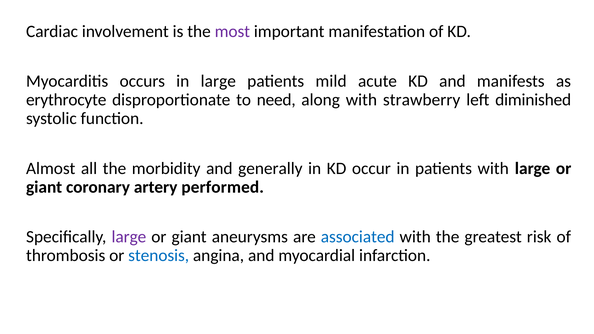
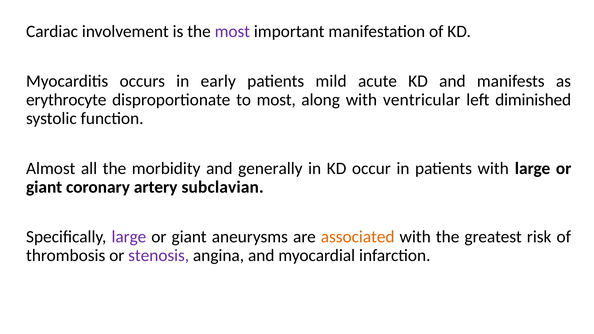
in large: large -> early
to need: need -> most
strawberry: strawberry -> ventricular
performed: performed -> subclavian
associated colour: blue -> orange
stenosis colour: blue -> purple
